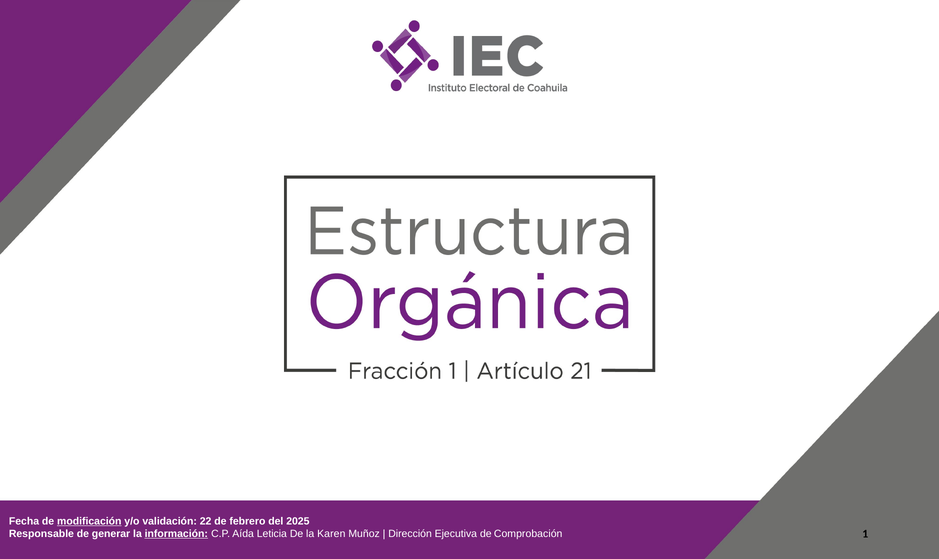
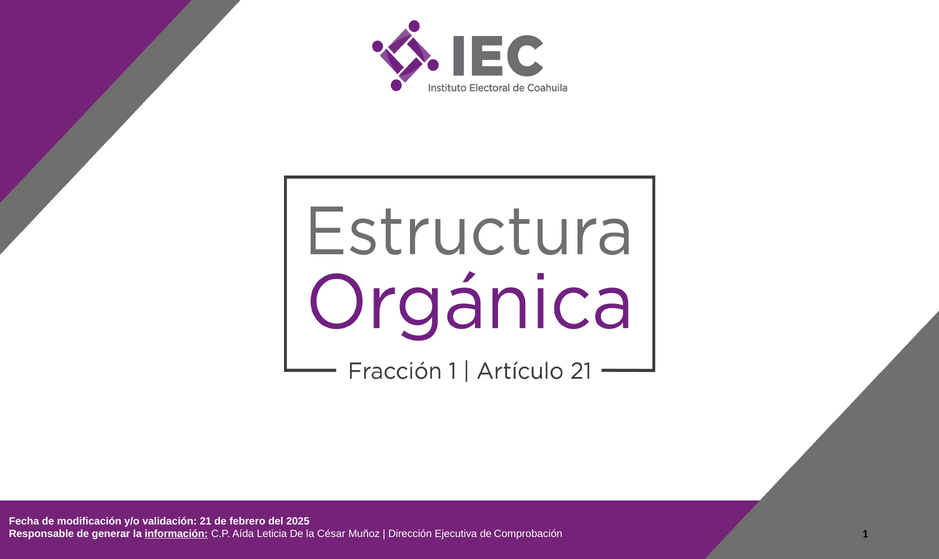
modificación underline: present -> none
22: 22 -> 21
Karen: Karen -> César
